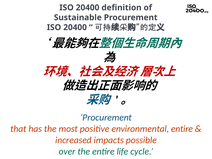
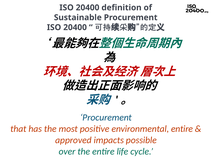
increased: increased -> approved
